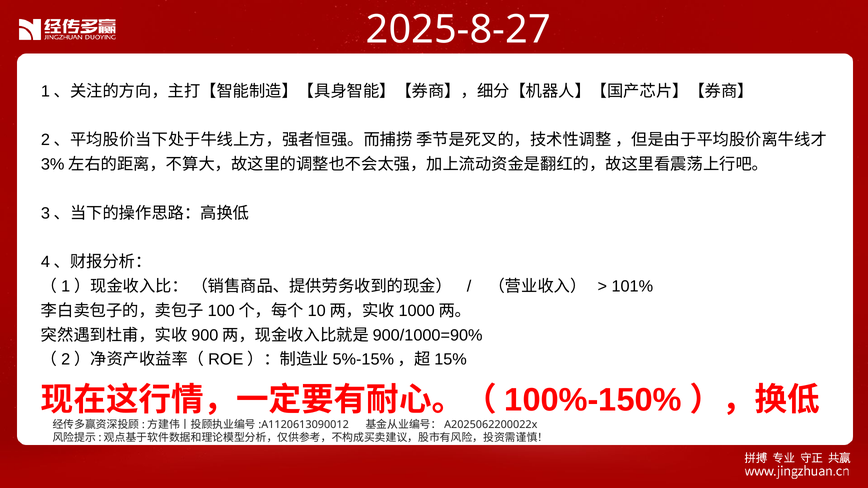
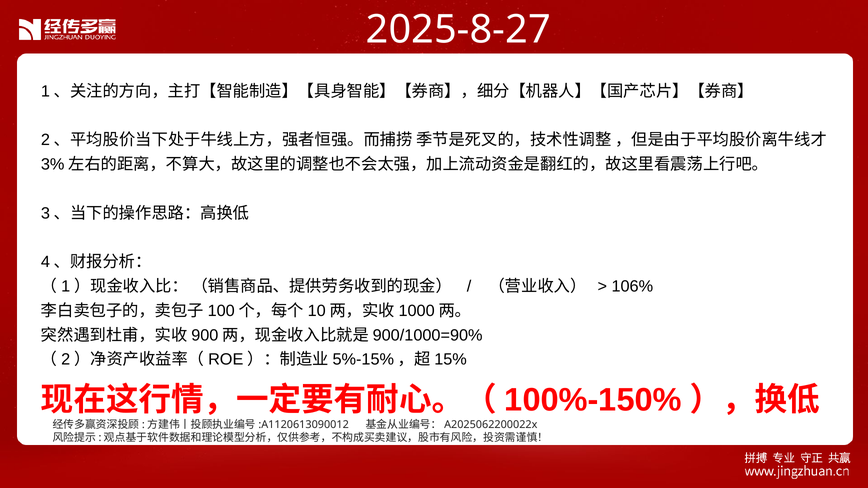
101%: 101% -> 106%
